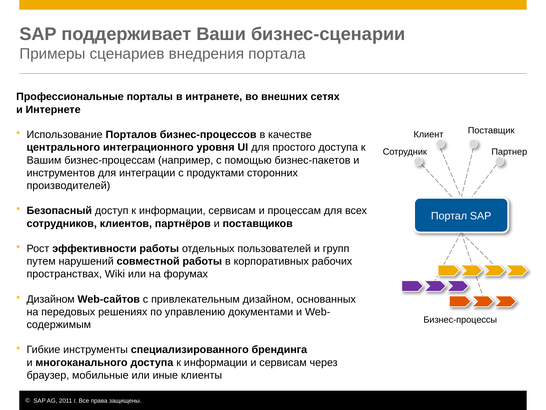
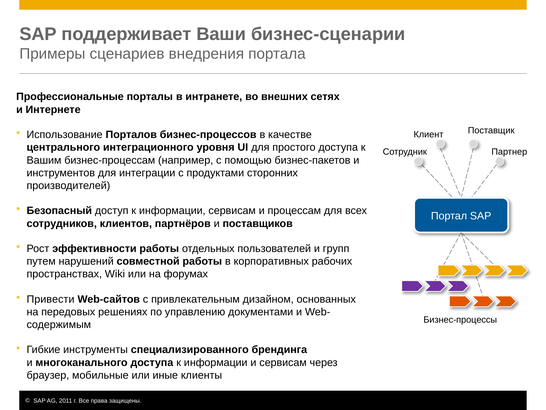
Дизайном at (51, 299): Дизайном -> Привести
